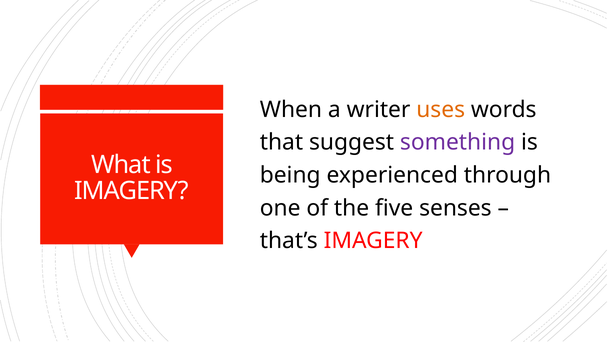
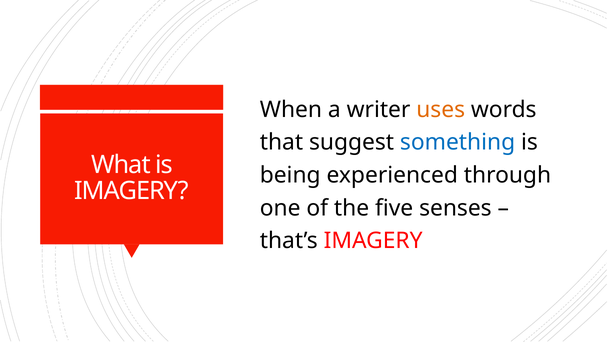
something colour: purple -> blue
